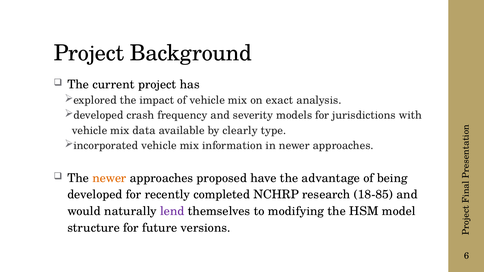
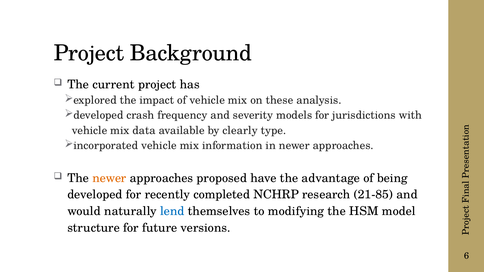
exact: exact -> these
18-85: 18-85 -> 21-85
lend colour: purple -> blue
